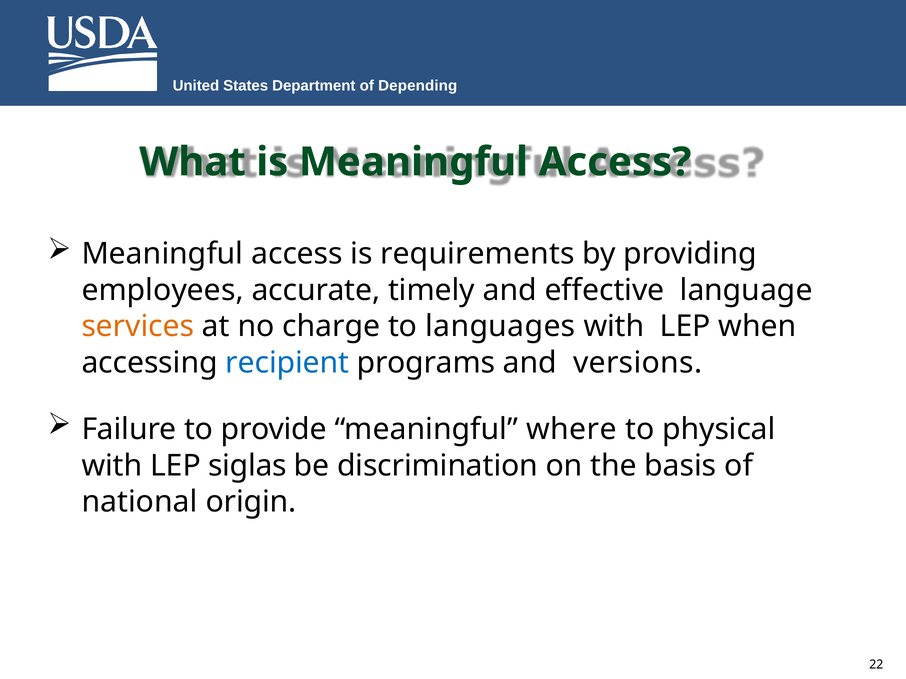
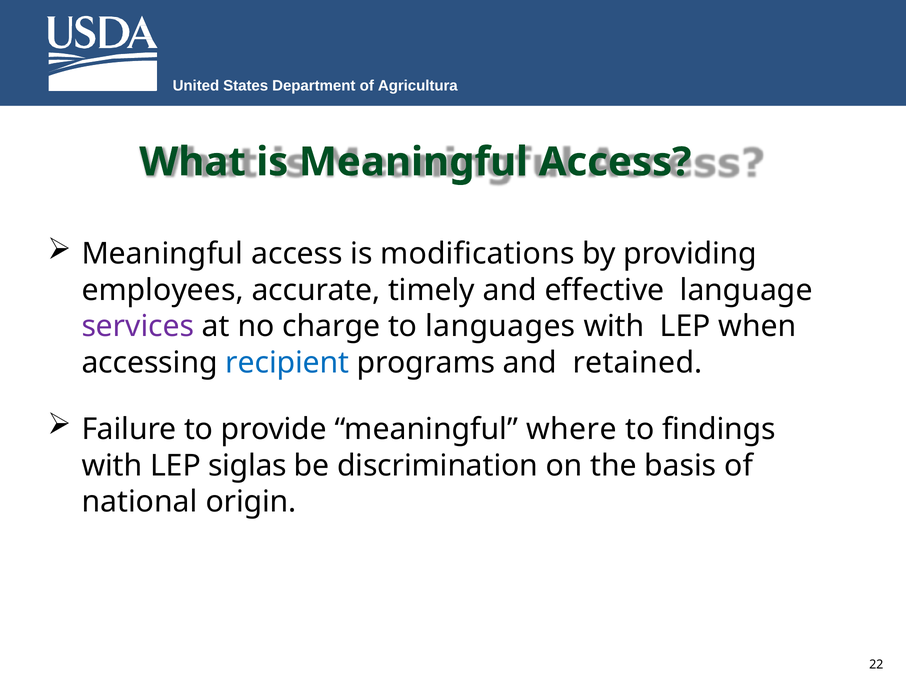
Depending: Depending -> Agricultura
requirements: requirements -> modifications
services colour: orange -> purple
versions: versions -> retained
physical: physical -> findings
